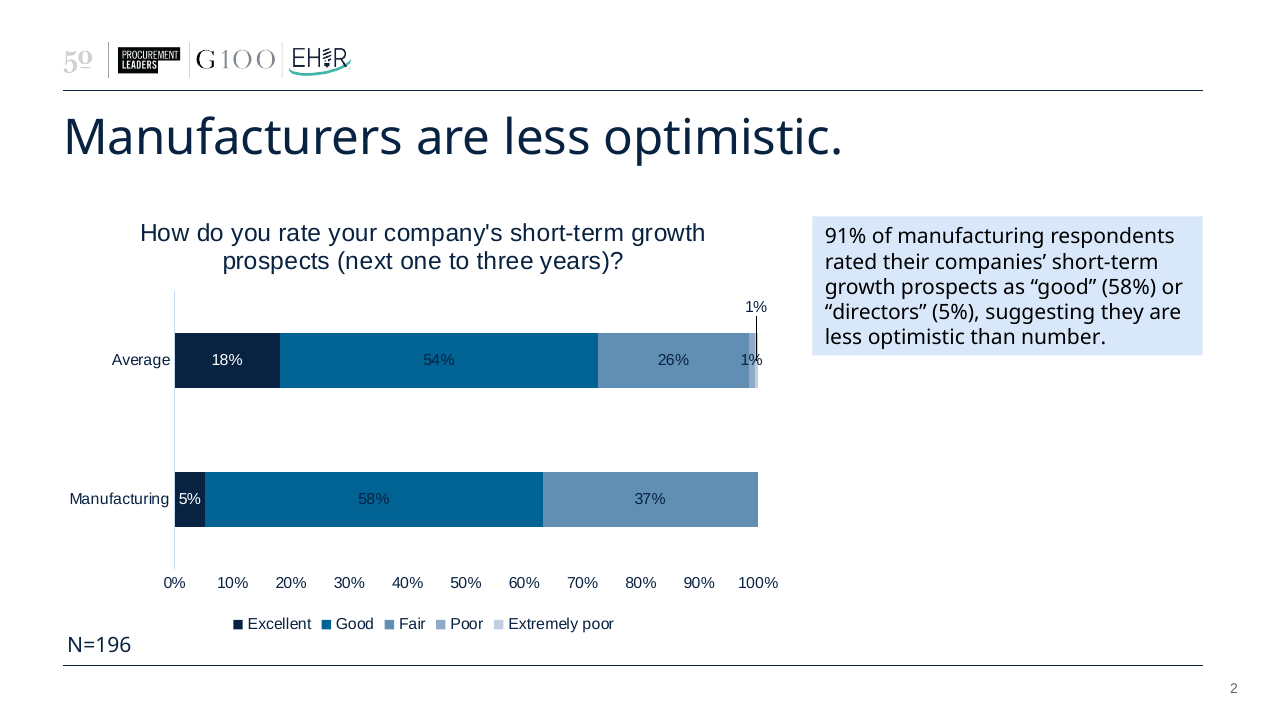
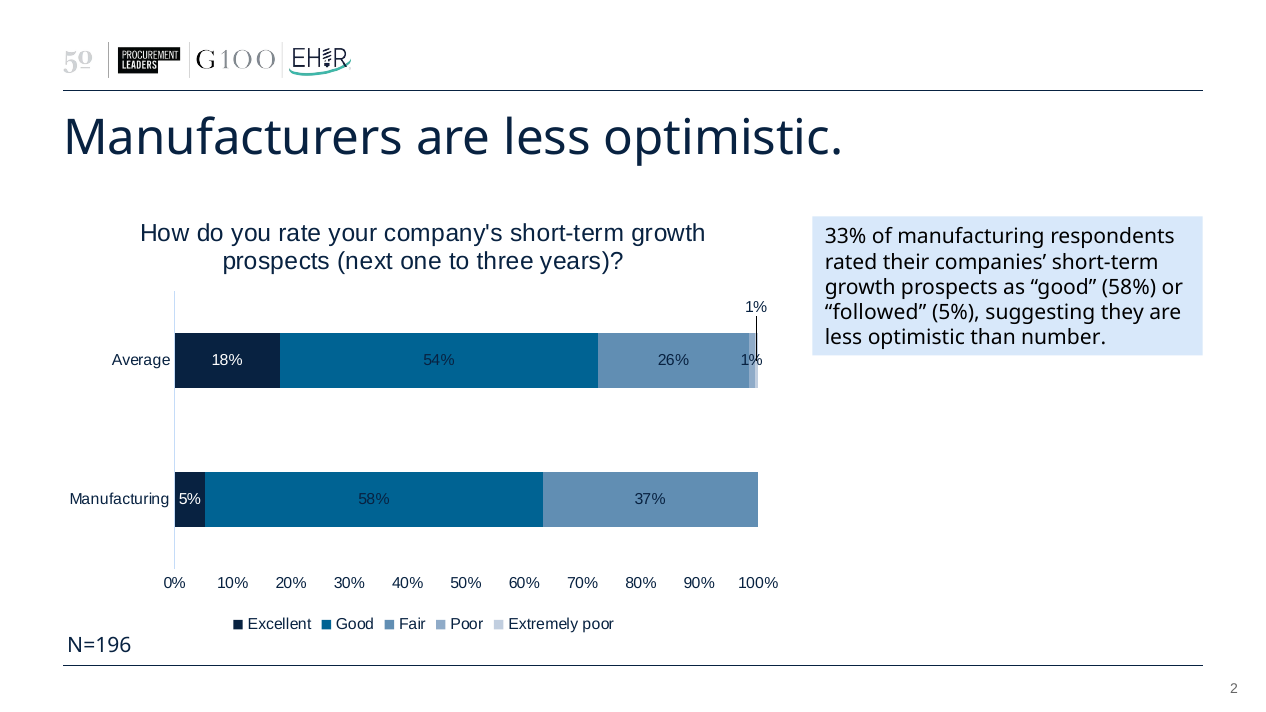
91%: 91% -> 33%
directors: directors -> followed
